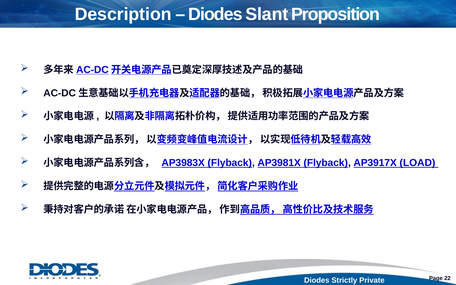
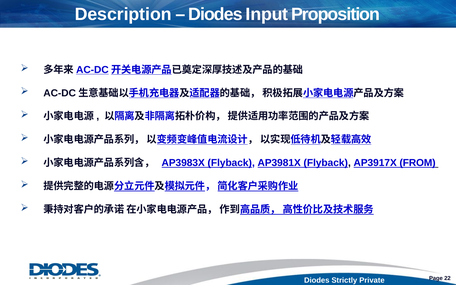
Slant: Slant -> Input
LOAD: LOAD -> FROM
